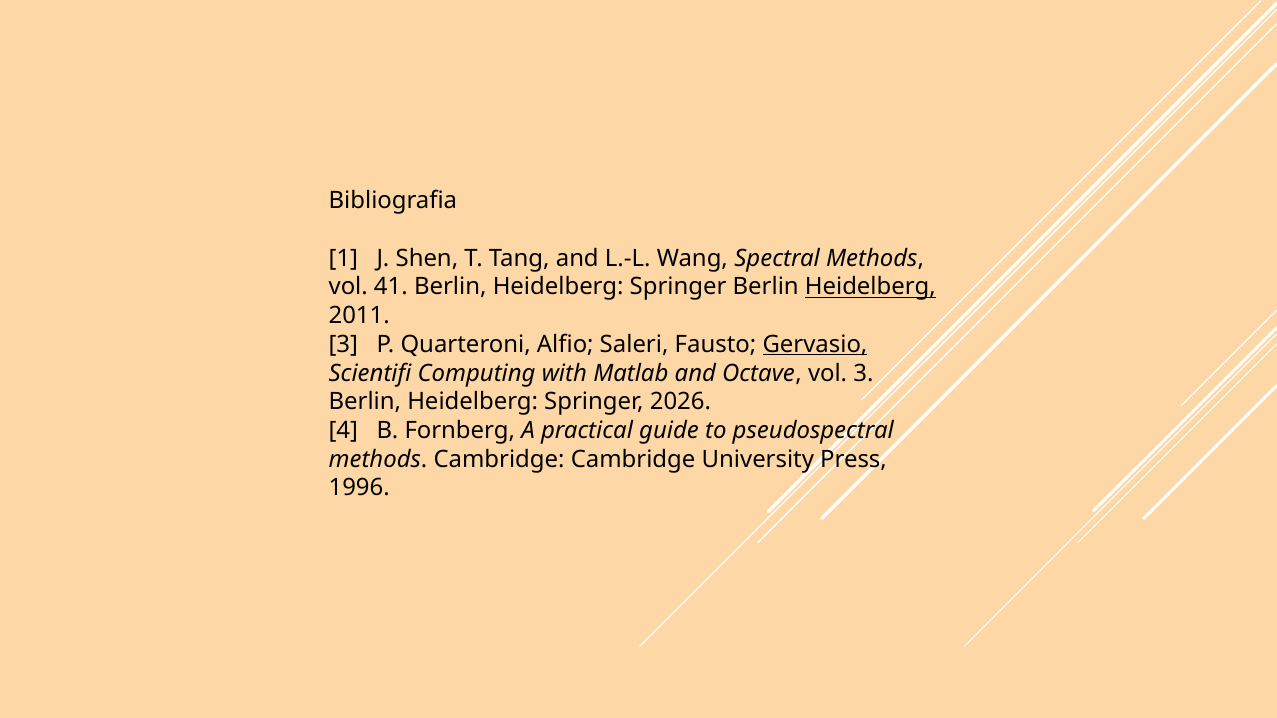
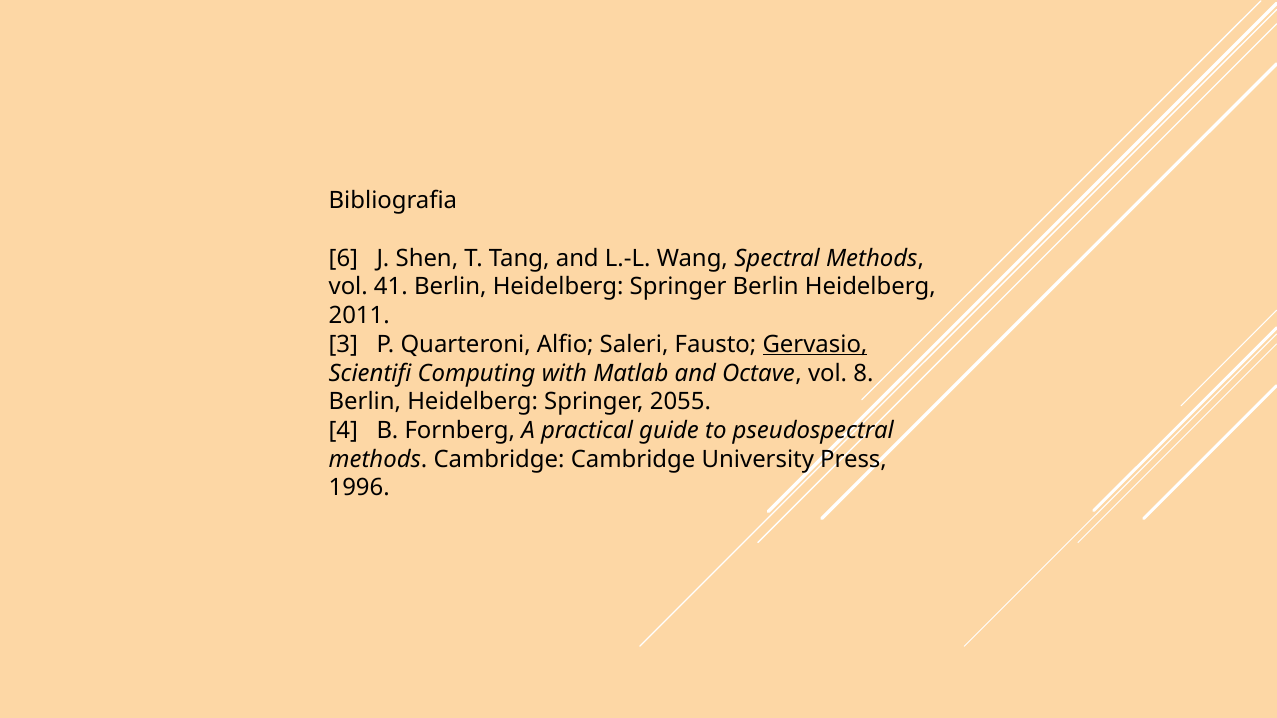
1: 1 -> 6
Heidelberg at (870, 287) underline: present -> none
vol 3: 3 -> 8
2026: 2026 -> 2055
